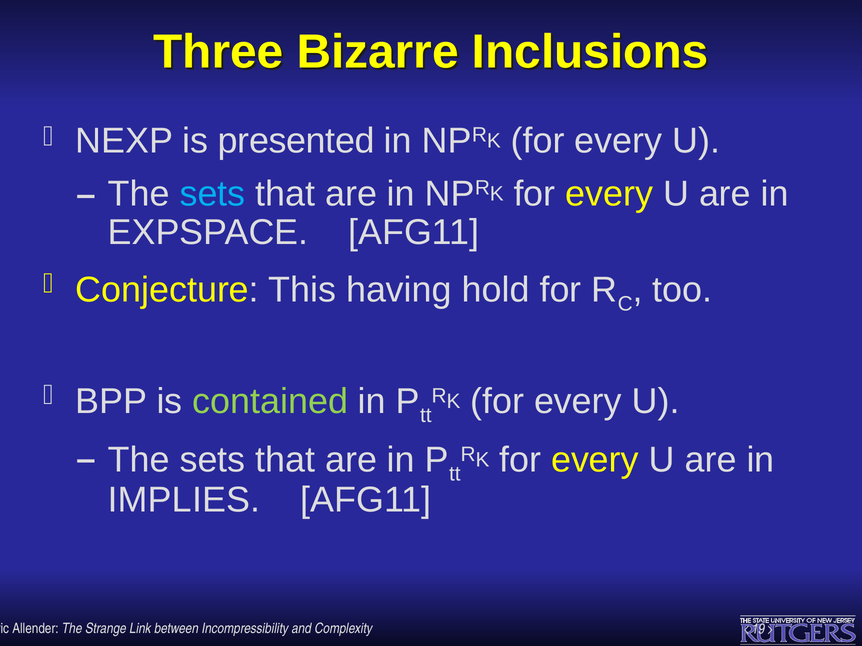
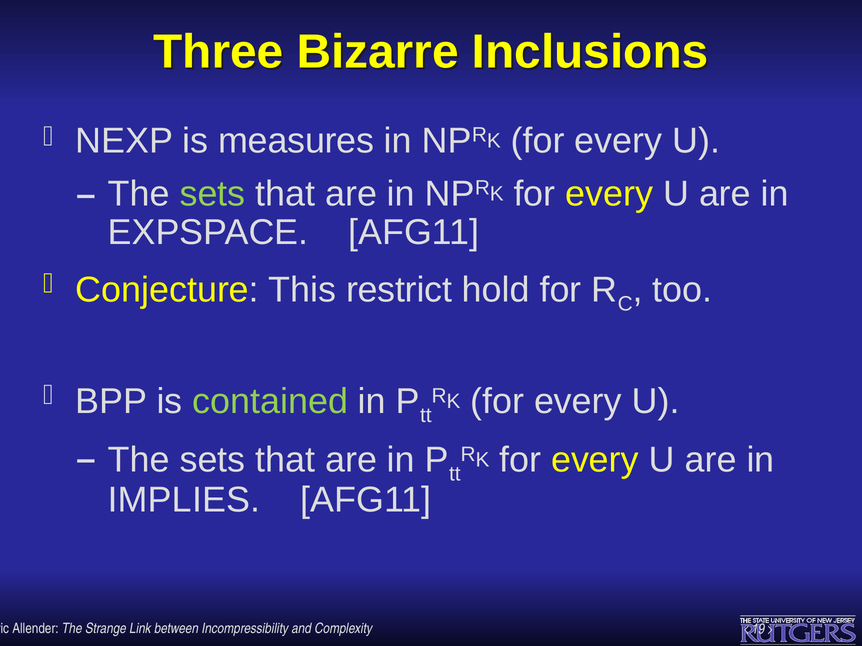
presented: presented -> measures
sets at (212, 194) colour: light blue -> light green
having: having -> restrict
